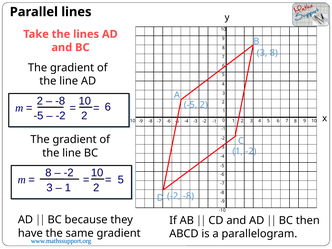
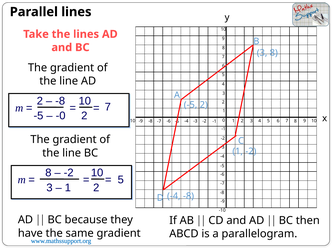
6 at (108, 107): 6 -> 7
-2 at (61, 116): -2 -> -0
-2 at (174, 196): -2 -> -4
